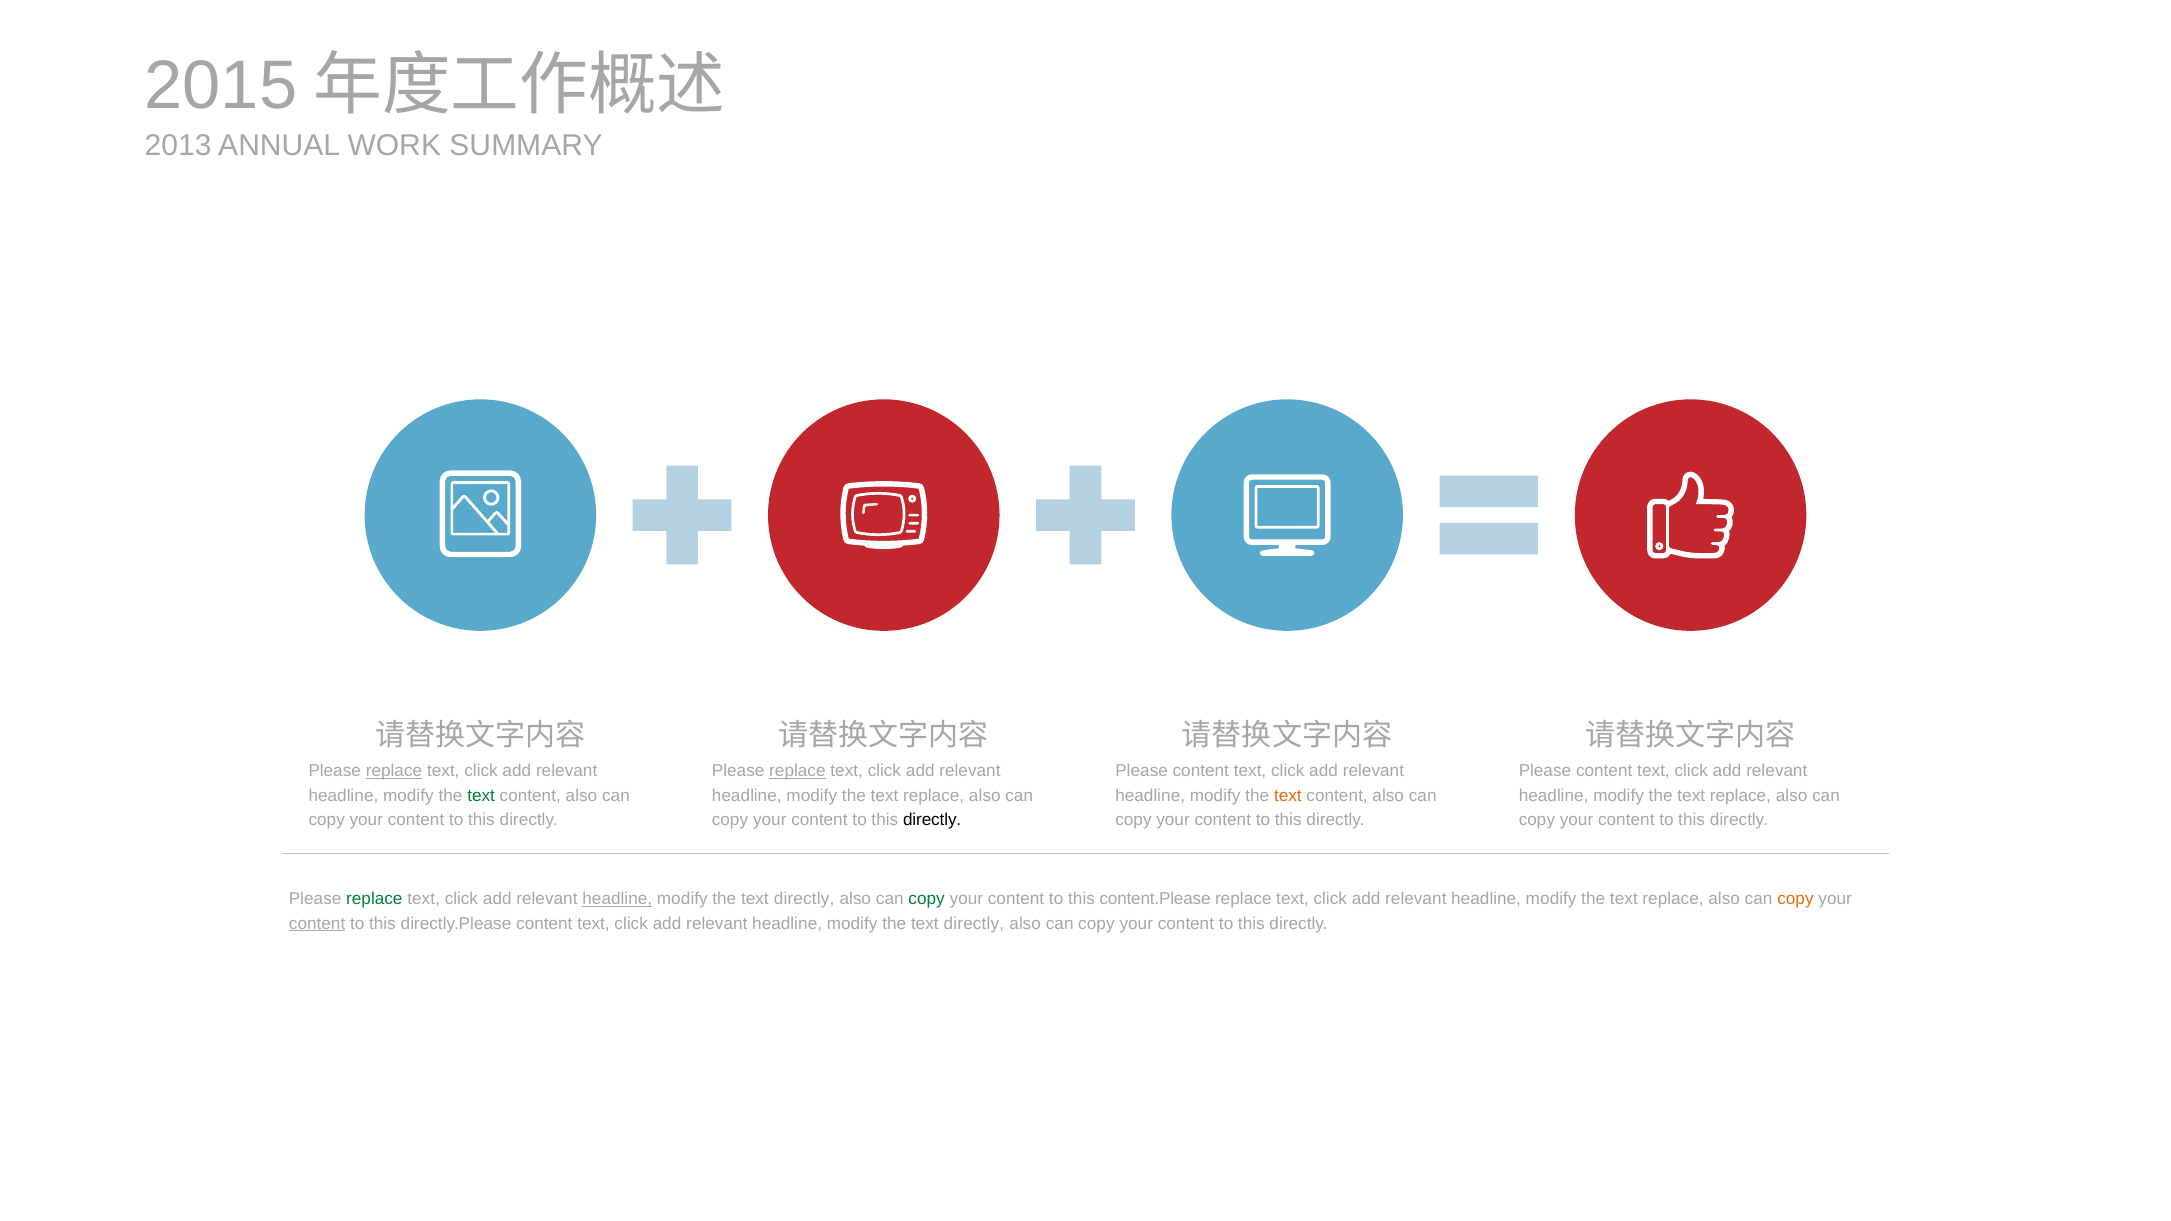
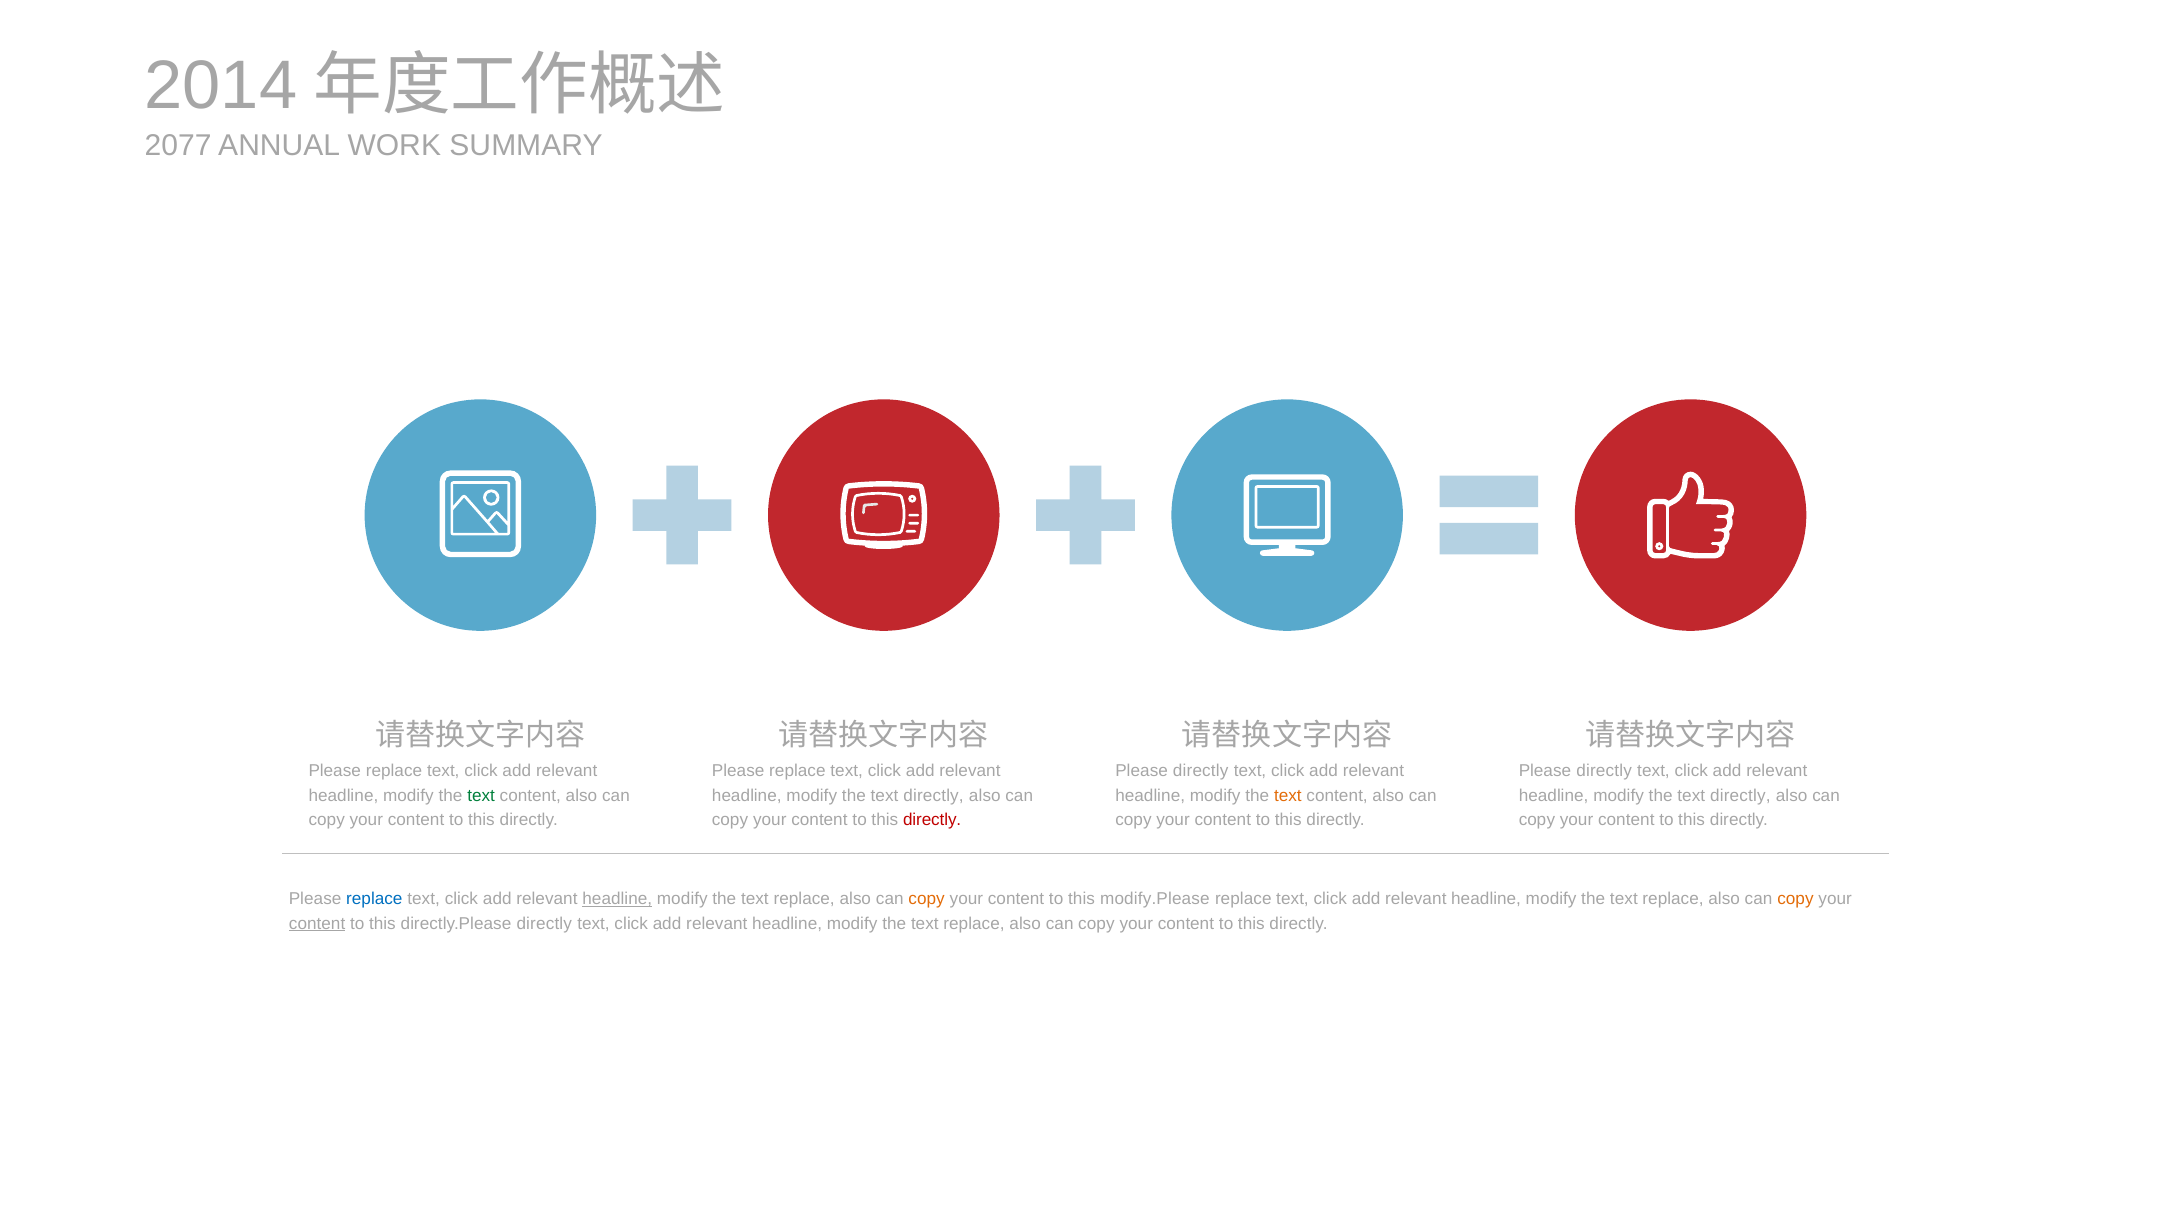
2015: 2015 -> 2014
2013: 2013 -> 2077
replace at (394, 771) underline: present -> none
replace at (797, 771) underline: present -> none
content at (1201, 771): content -> directly
content at (1604, 771): content -> directly
replace at (934, 795): replace -> directly
replace at (1740, 795): replace -> directly
directly at (932, 820) colour: black -> red
replace at (374, 899) colour: green -> blue
directly at (804, 899): directly -> replace
copy at (927, 899) colour: green -> orange
content.Please: content.Please -> modify.Please
directly.Please content: content -> directly
directly at (974, 924): directly -> replace
